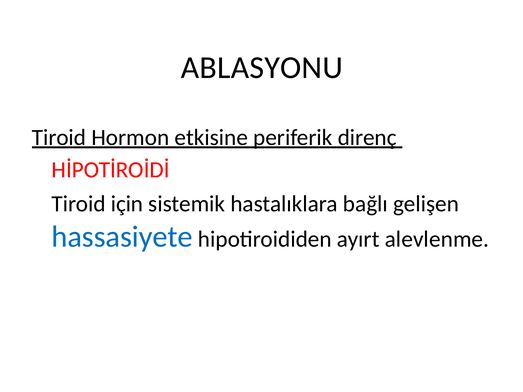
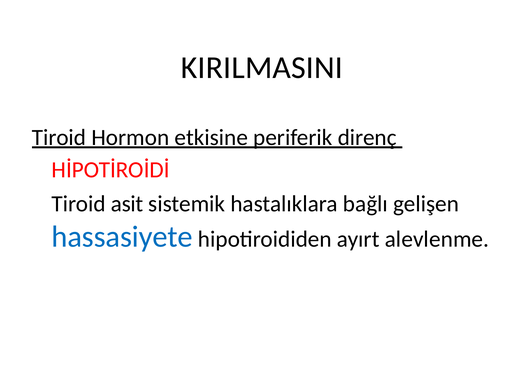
ABLASYONU: ABLASYONU -> KIRILMASINI
için: için -> asit
